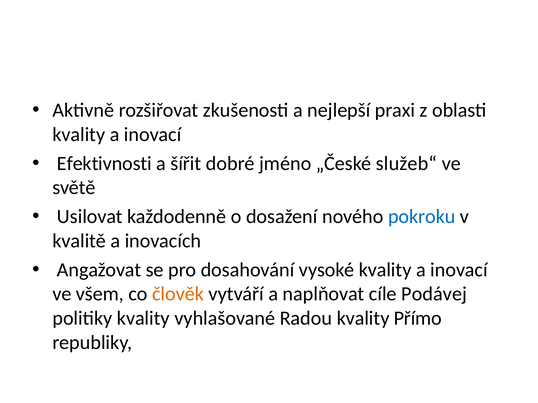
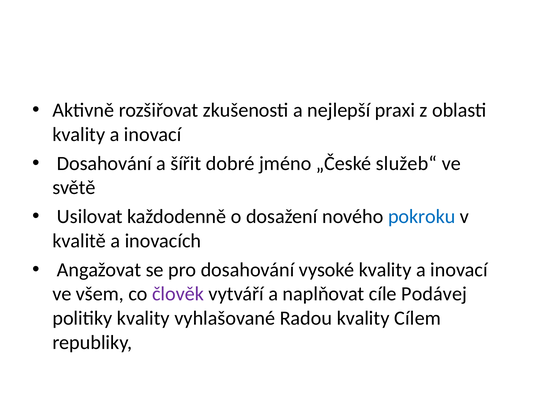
Efektivnosti at (104, 164): Efektivnosti -> Dosahování
člověk colour: orange -> purple
Přímo: Přímo -> Cílem
